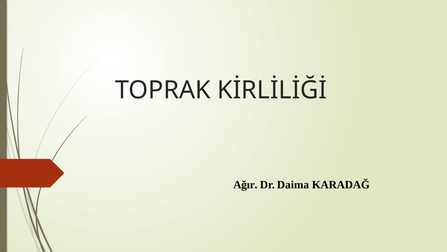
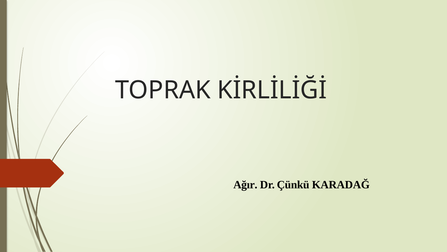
Daima: Daima -> Çünkü
